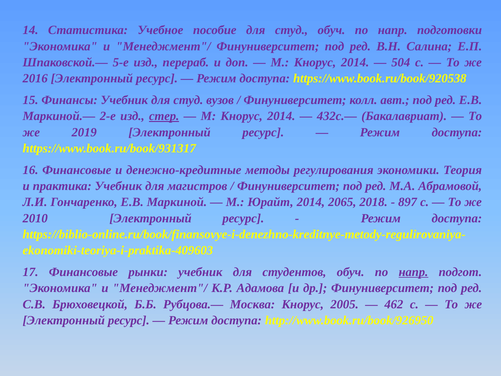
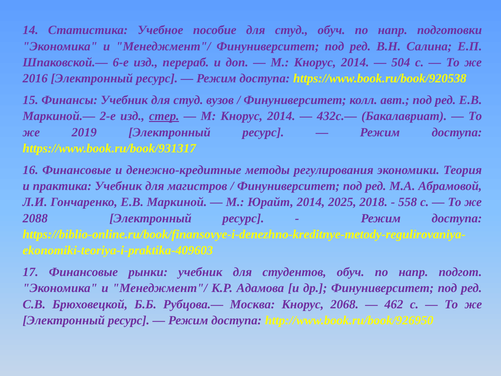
5-е: 5-е -> 6-е
2065: 2065 -> 2025
897: 897 -> 558
2010: 2010 -> 2088
напр at (413, 272) underline: present -> none
2005: 2005 -> 2068
